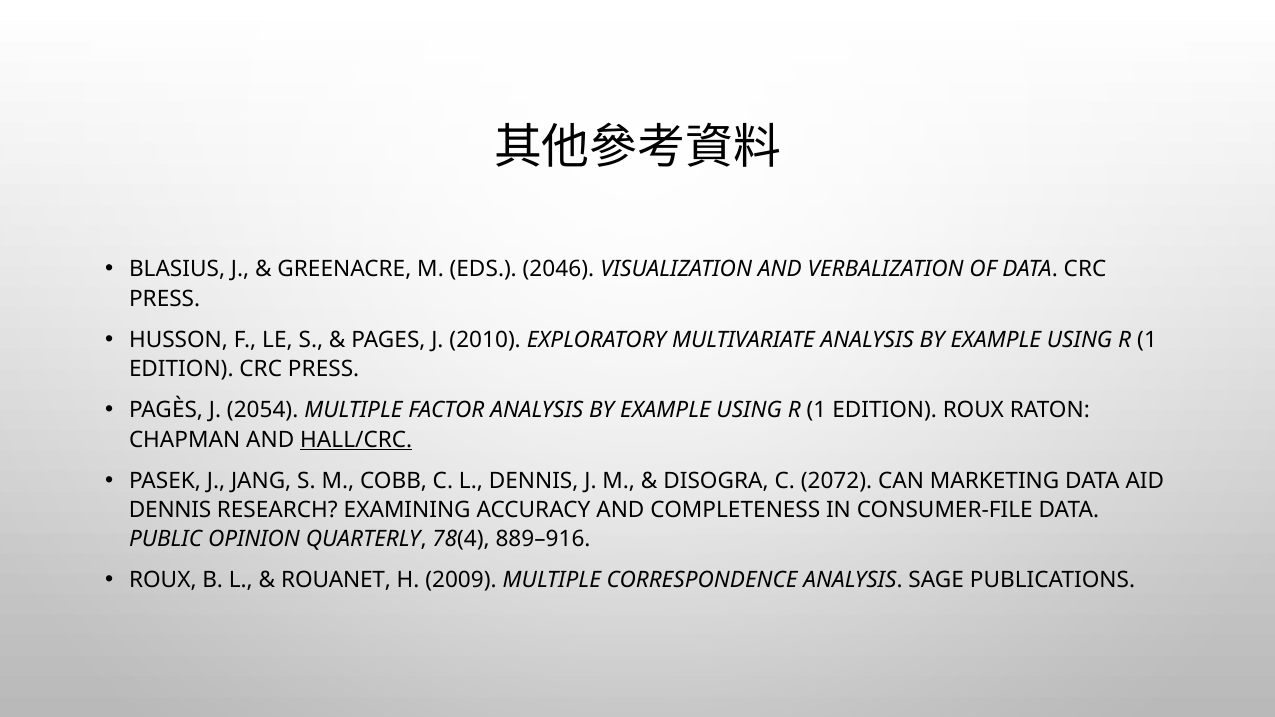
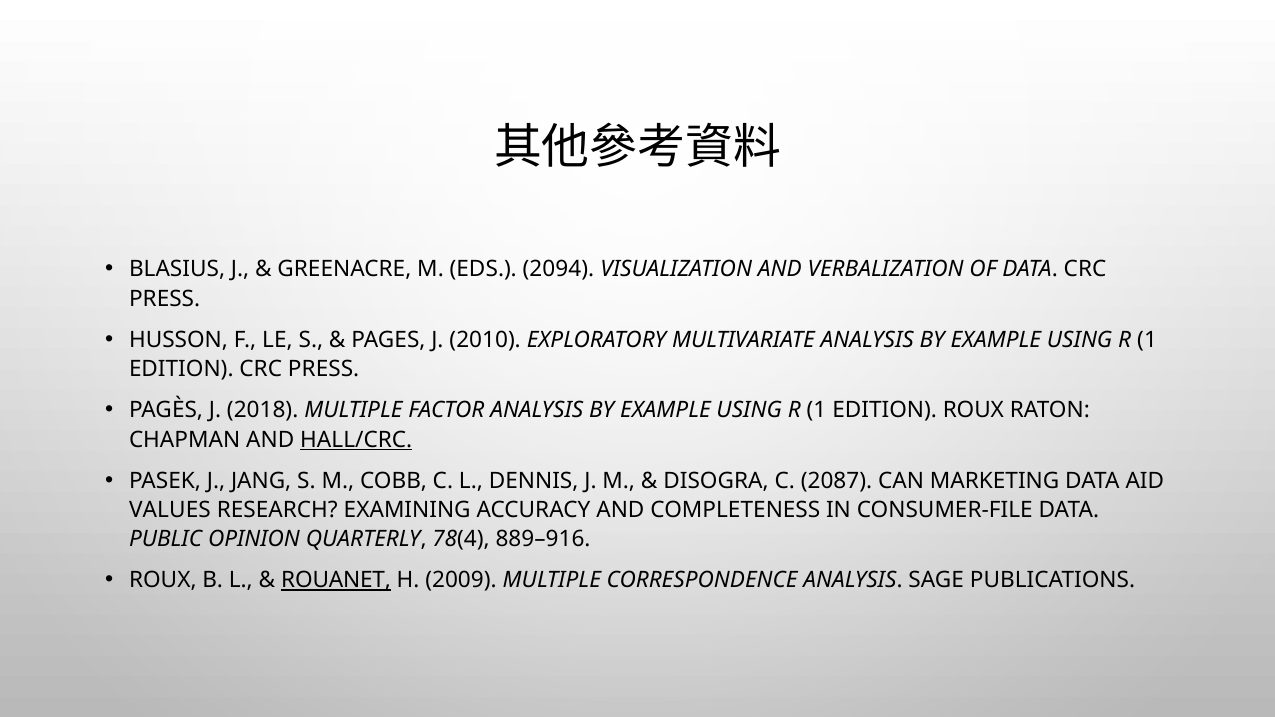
2046: 2046 -> 2094
2054: 2054 -> 2018
2072: 2072 -> 2087
DENNIS at (170, 510): DENNIS -> VALUES
ROUANET underline: none -> present
